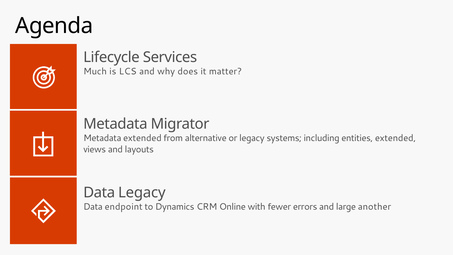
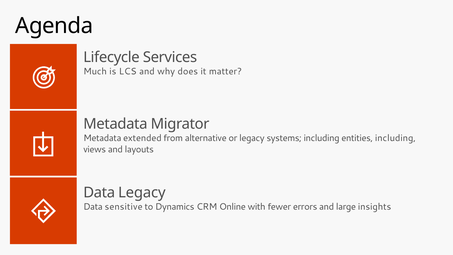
entities extended: extended -> including
endpoint: endpoint -> sensitive
another: another -> insights
